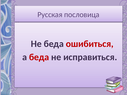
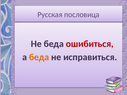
беда at (39, 57) colour: red -> orange
